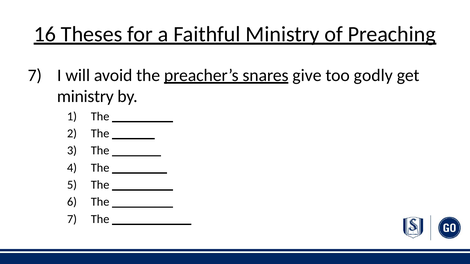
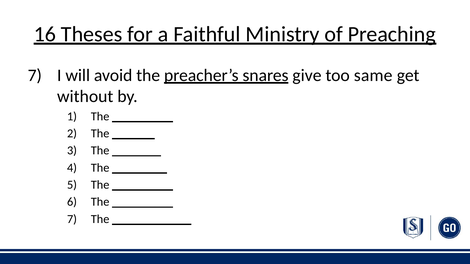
godly: godly -> same
ministry at (85, 97): ministry -> without
